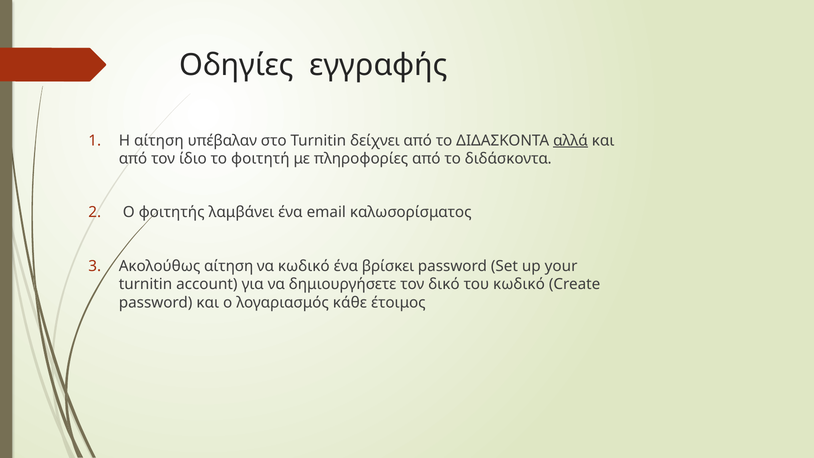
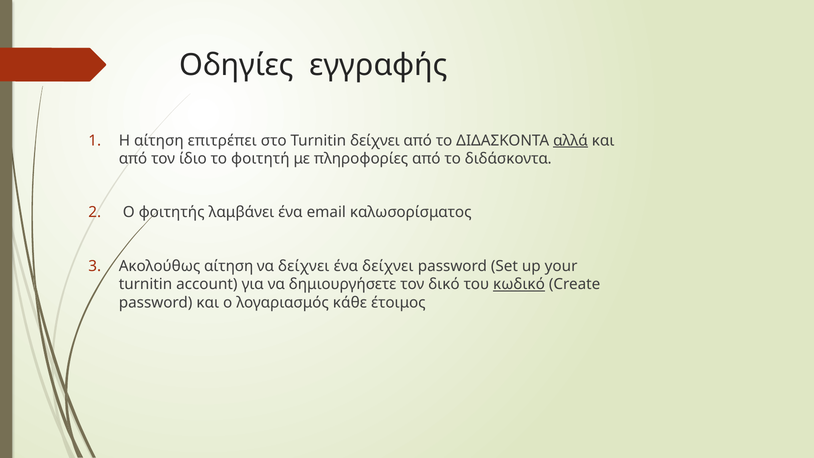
υπέβαλαν: υπέβαλαν -> επιτρέπει
να κωδικό: κωδικό -> δείχνει
ένα βρίσκει: βρίσκει -> δείχνει
κωδικό at (519, 284) underline: none -> present
